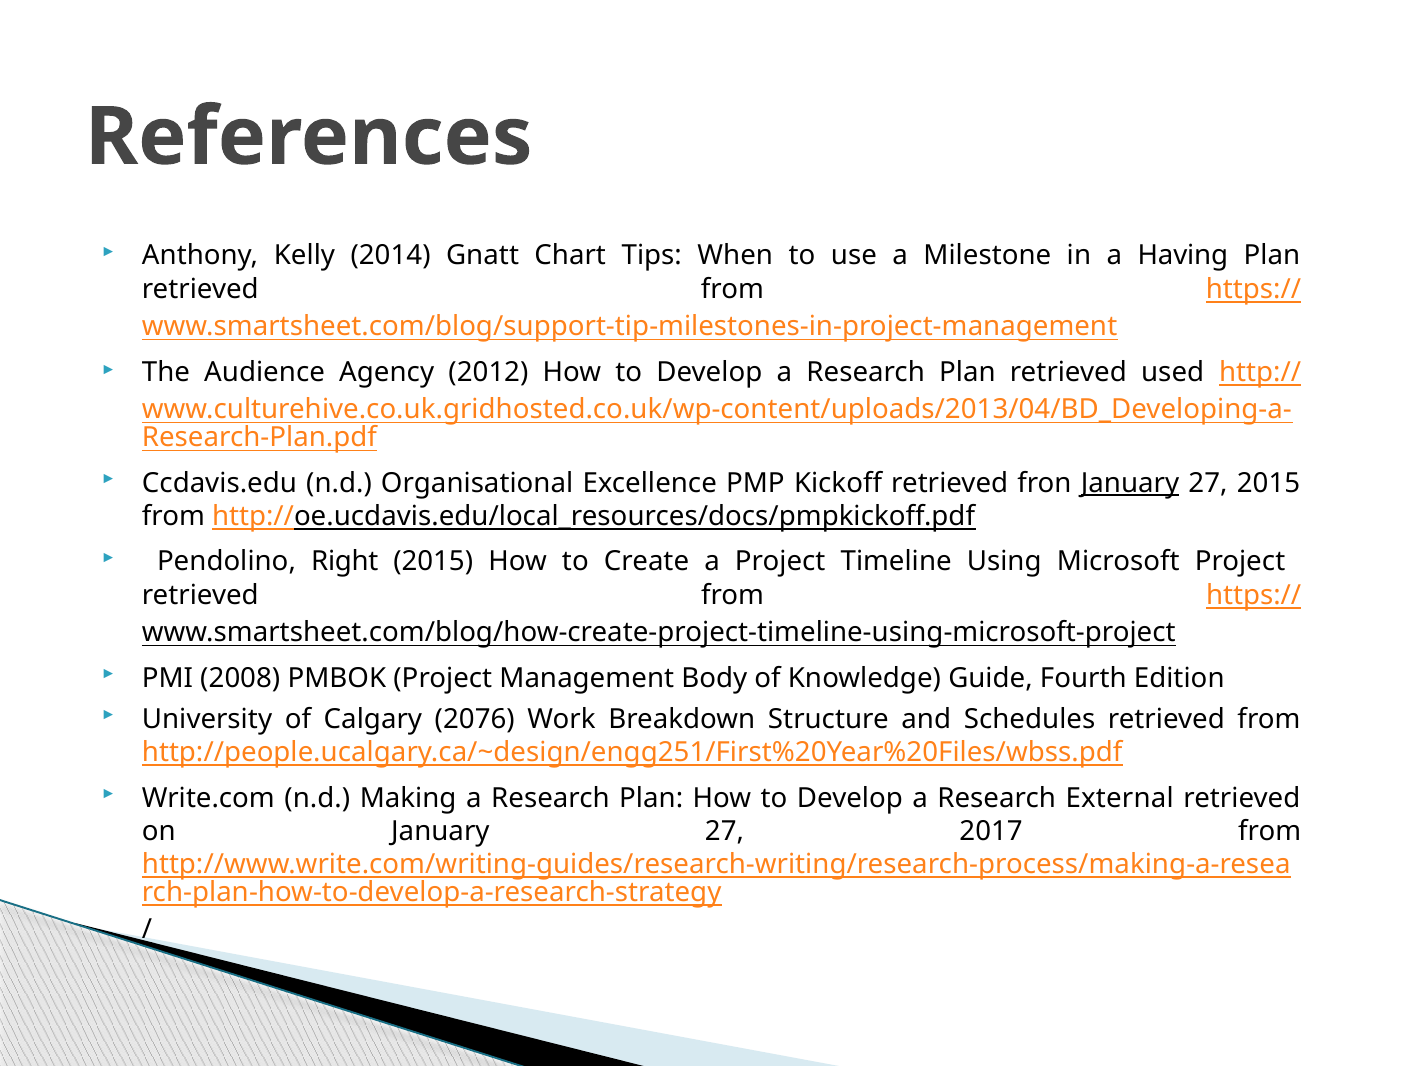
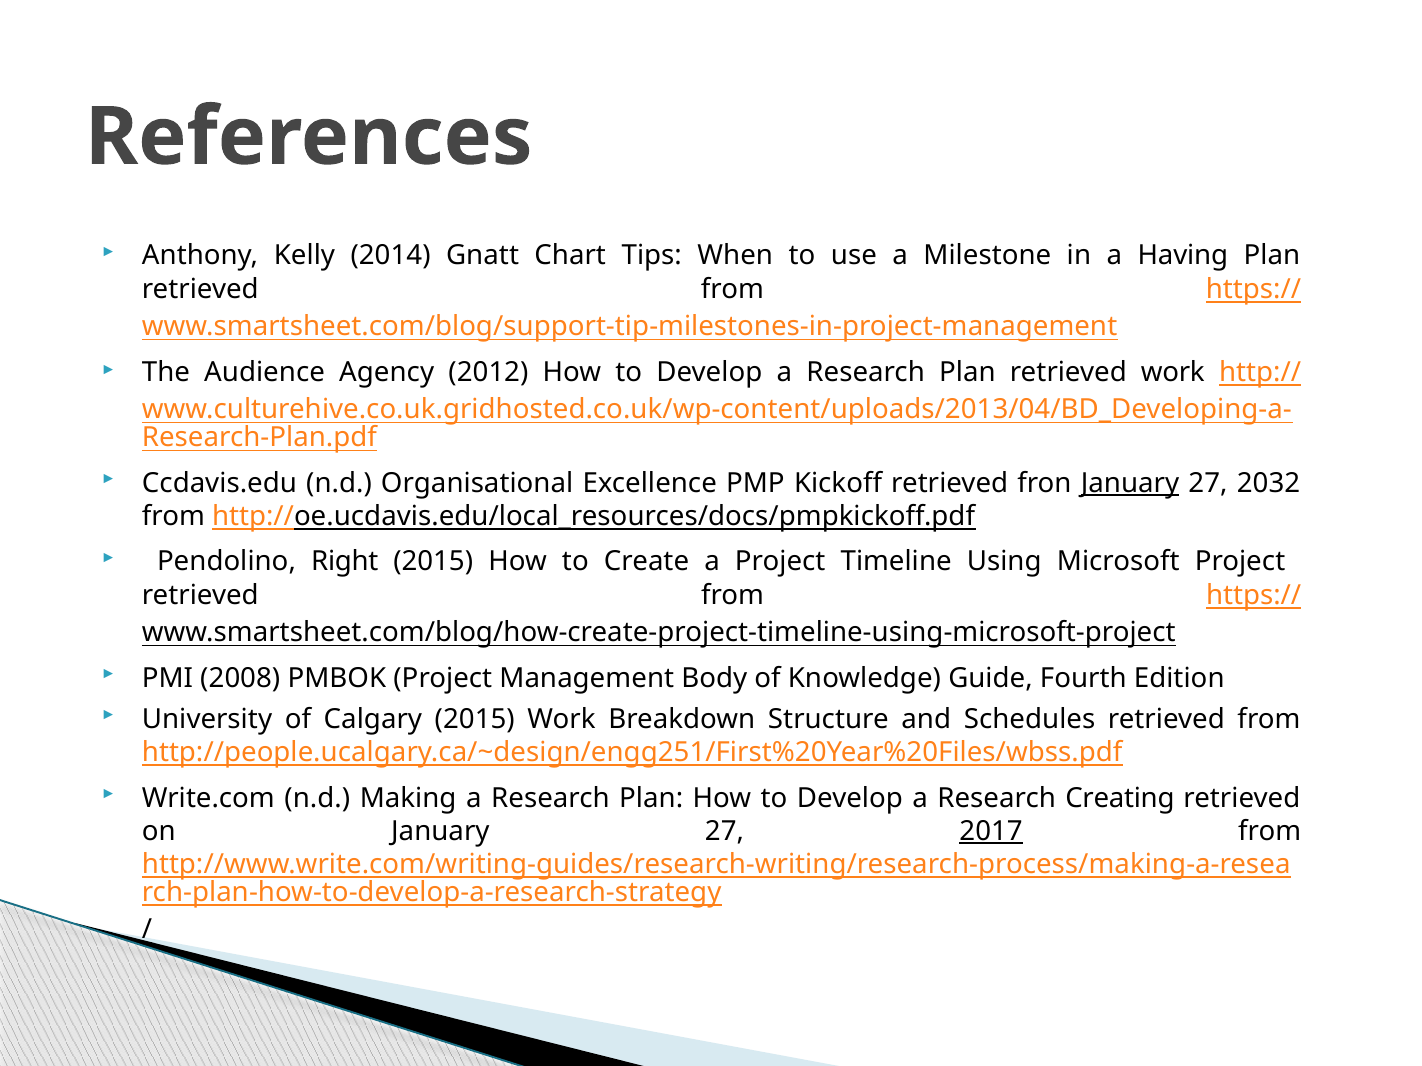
retrieved used: used -> work
27 2015: 2015 -> 2032
Calgary 2076: 2076 -> 2015
External: External -> Creating
2017 underline: none -> present
